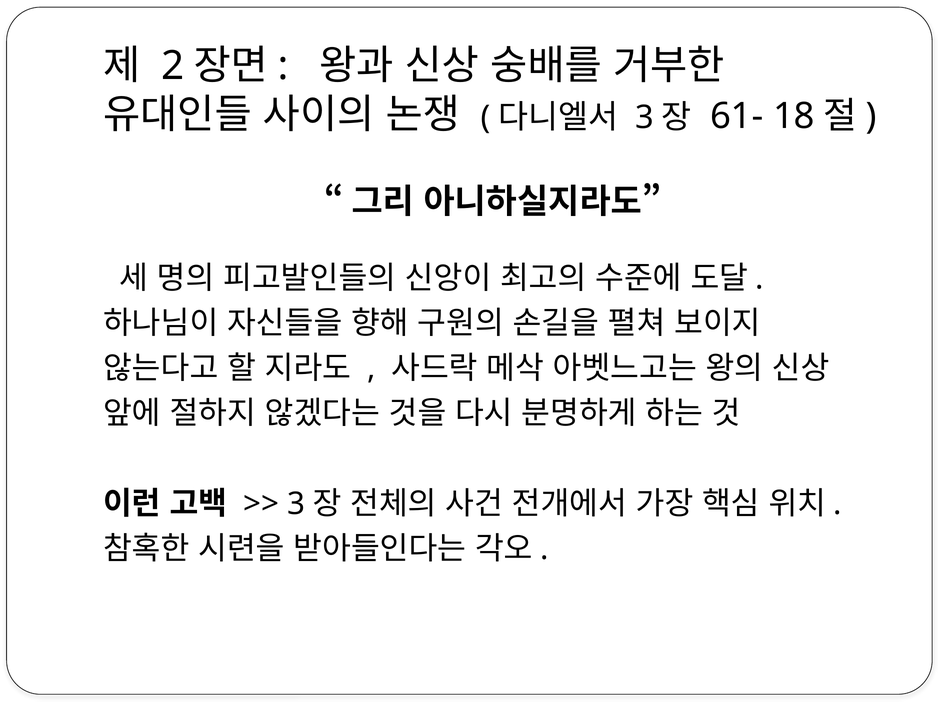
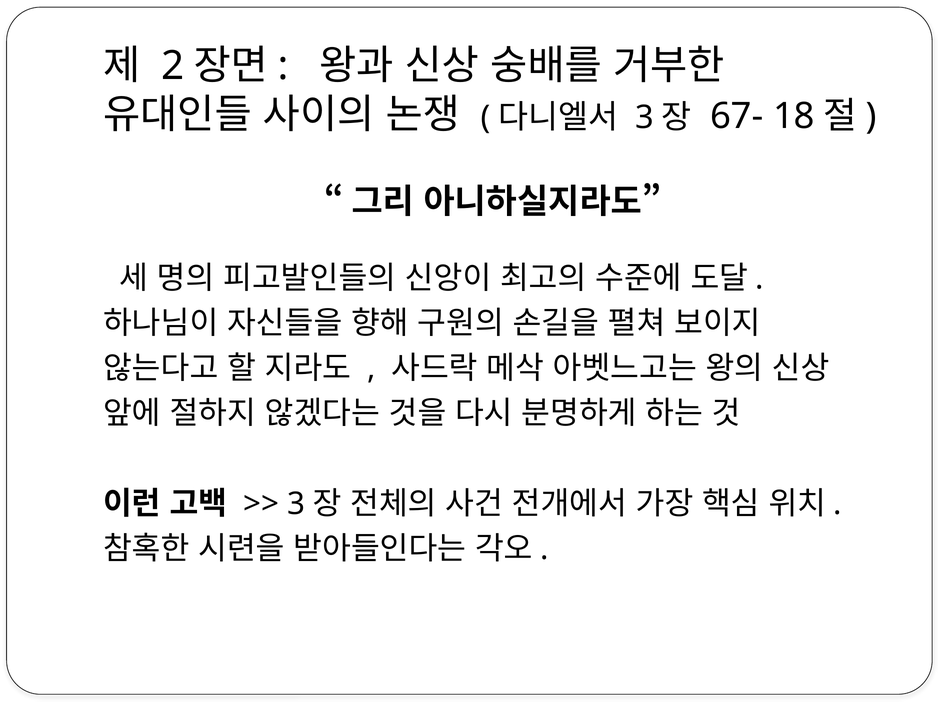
61-: 61- -> 67-
